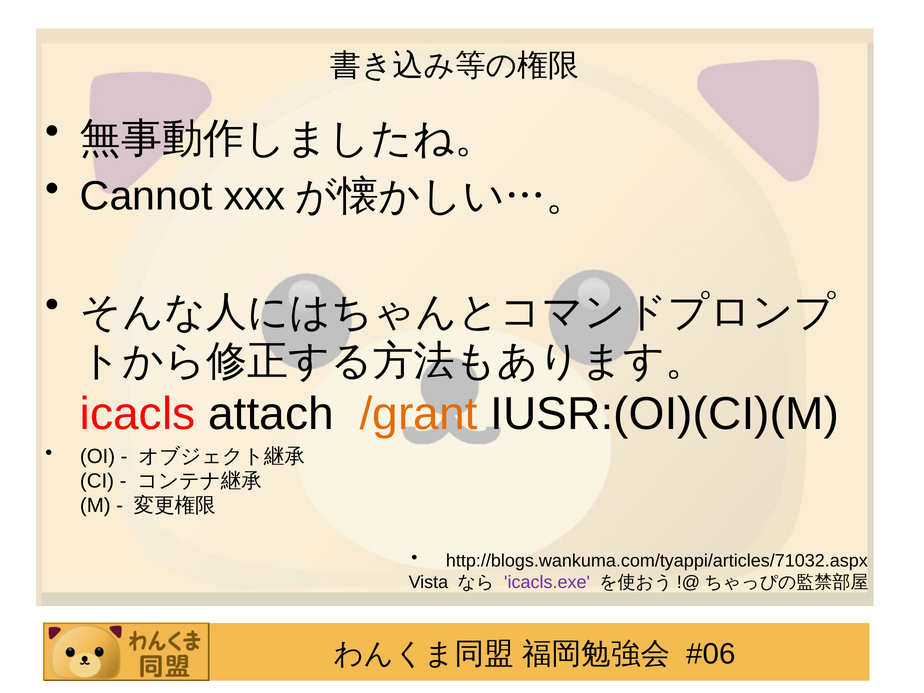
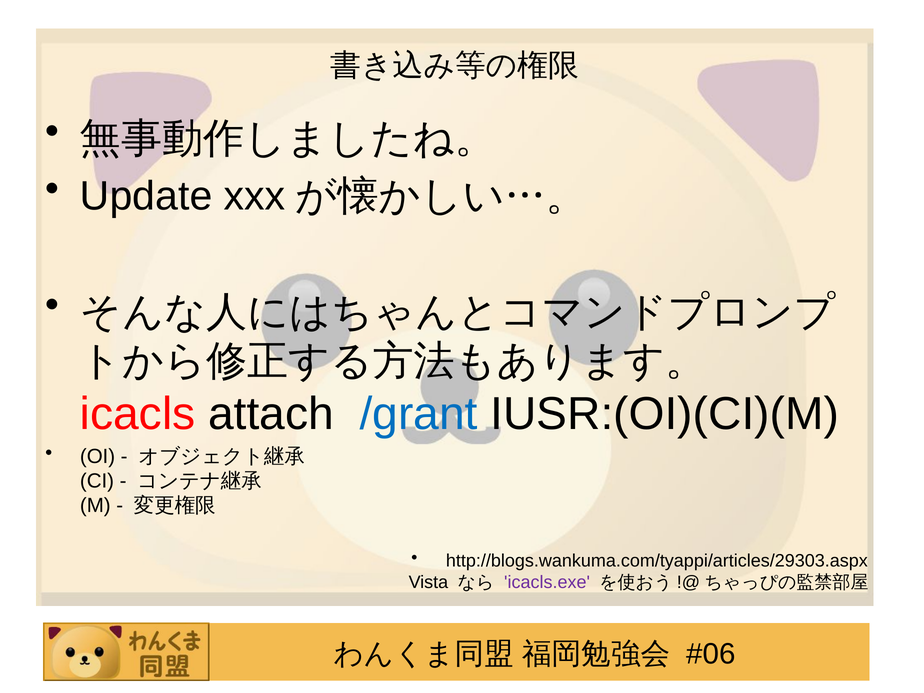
Cannot: Cannot -> Update
/grant colour: orange -> blue
http://blogs.wankuma.com/tyappi/articles/71032.aspx: http://blogs.wankuma.com/tyappi/articles/71032.aspx -> http://blogs.wankuma.com/tyappi/articles/29303.aspx
